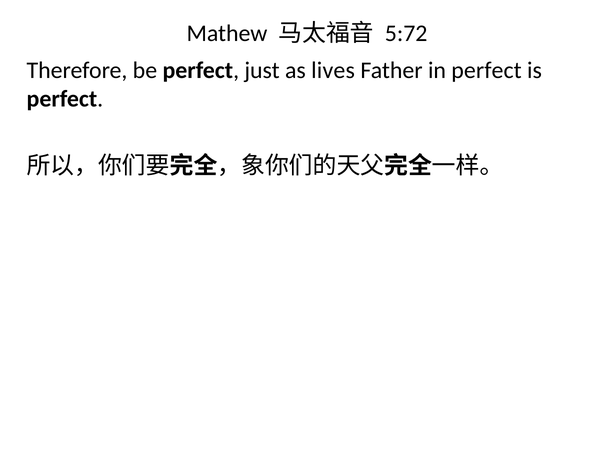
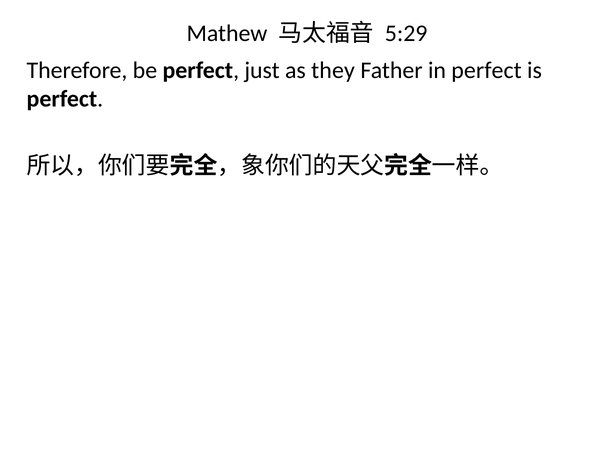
5:72: 5:72 -> 5:29
lives: lives -> they
